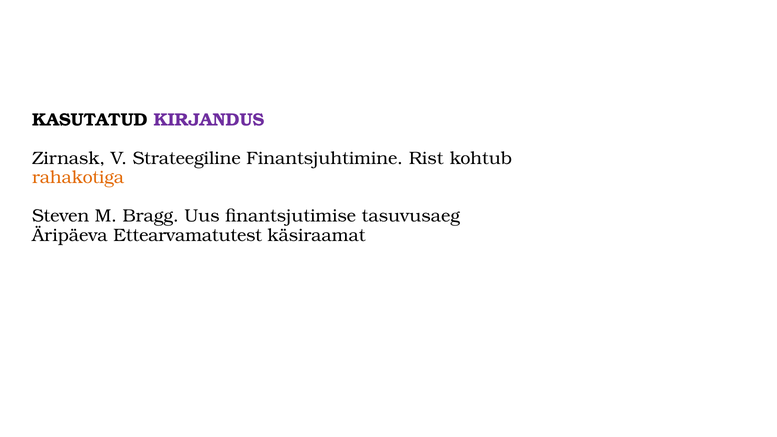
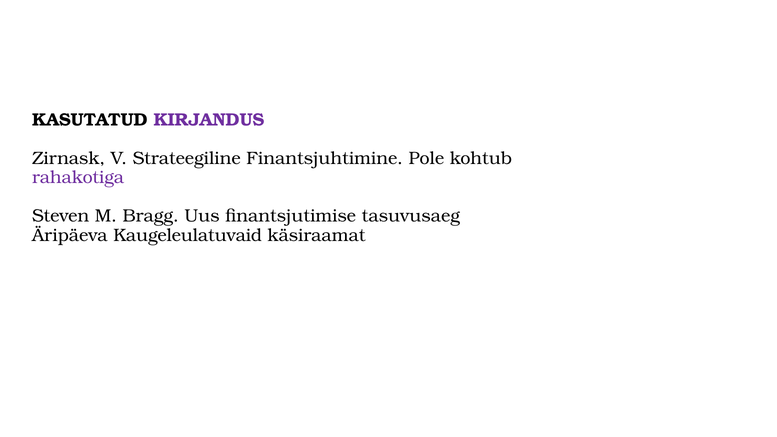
Rist: Rist -> Pole
rahakotiga colour: orange -> purple
Ettearvamatutest: Ettearvamatutest -> Kaugeleulatuvaid
